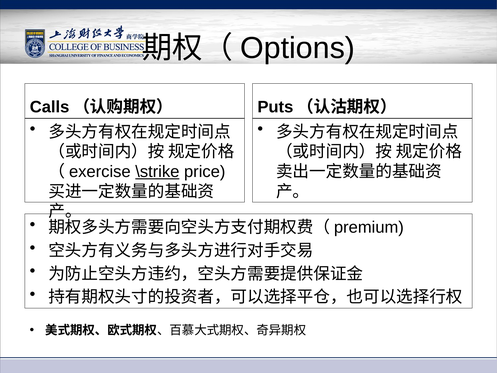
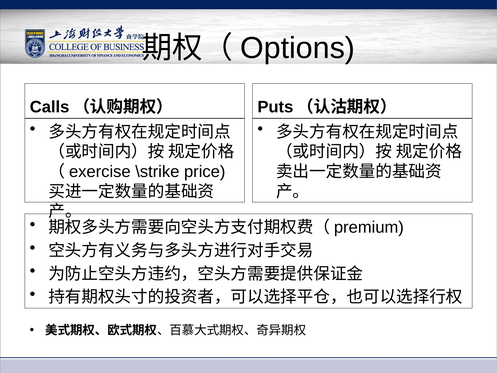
\strike underline: present -> none
